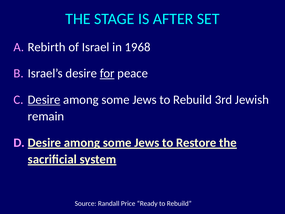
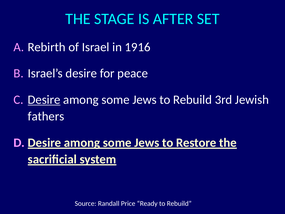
1968: 1968 -> 1916
for underline: present -> none
remain: remain -> fathers
